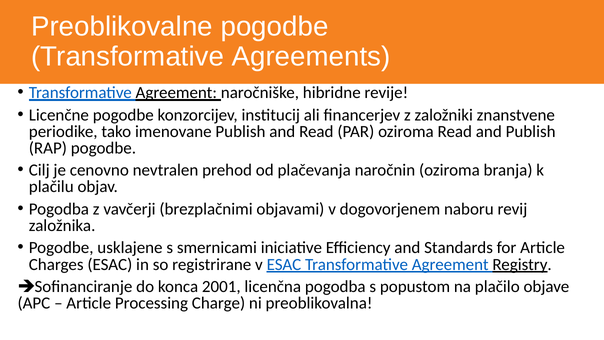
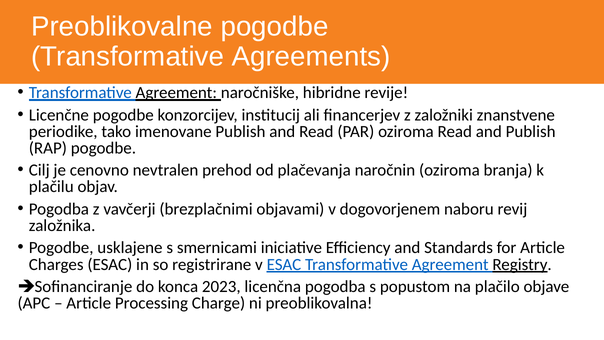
2001: 2001 -> 2023
